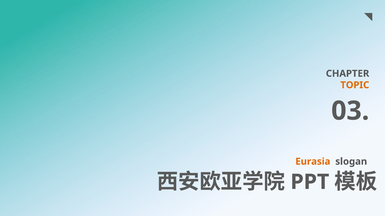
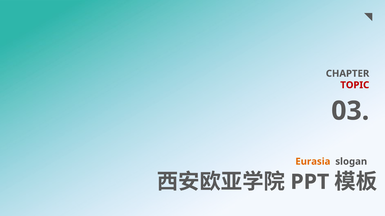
TOPIC colour: orange -> red
